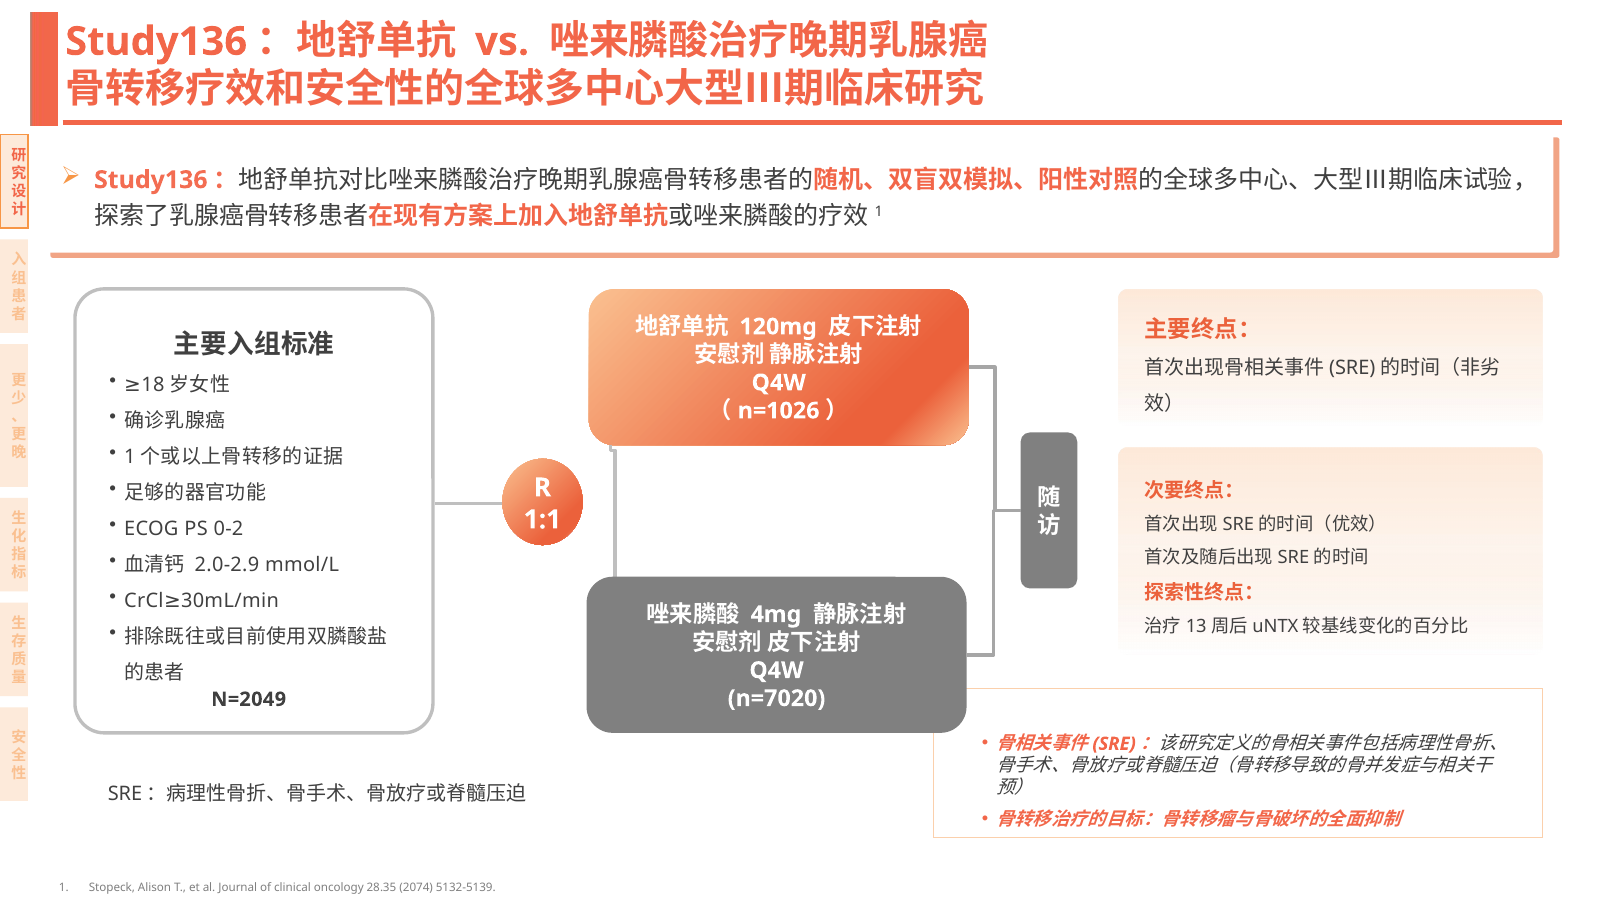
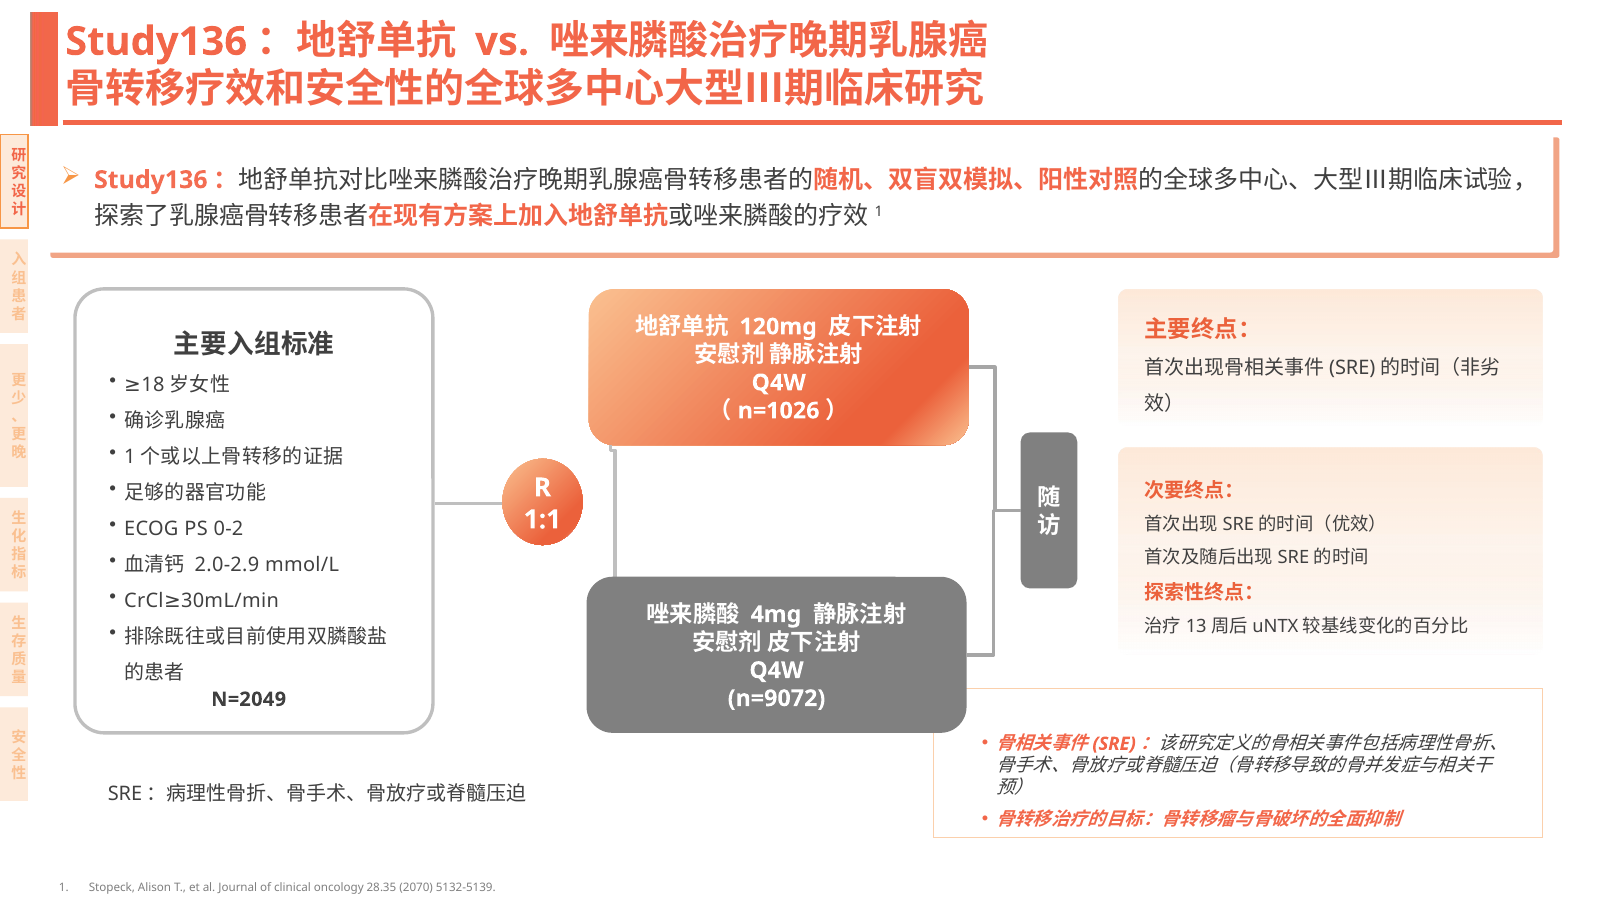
n=7020: n=7020 -> n=9072
2074: 2074 -> 2070
